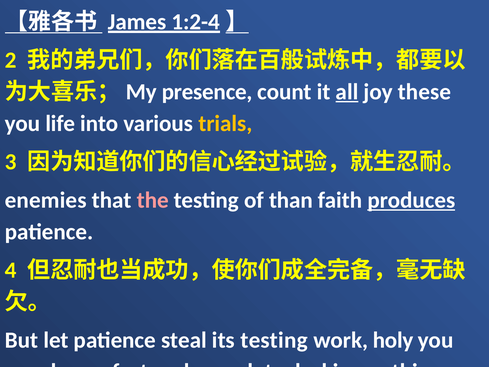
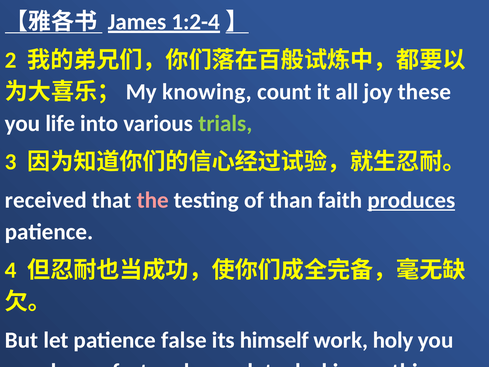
presence: presence -> knowing
all underline: present -> none
trials colour: yellow -> light green
enemies: enemies -> received
steal: steal -> false
its testing: testing -> himself
